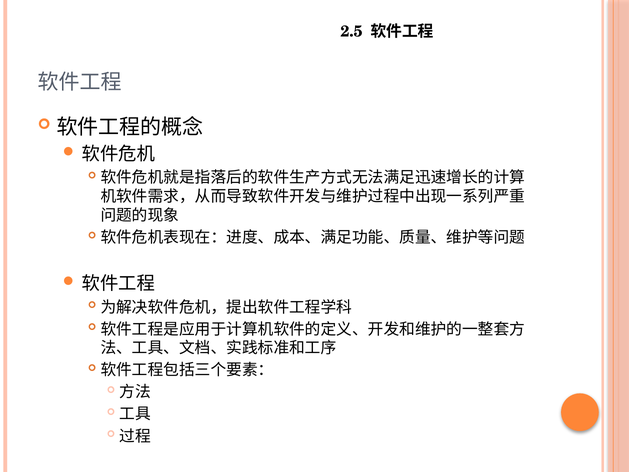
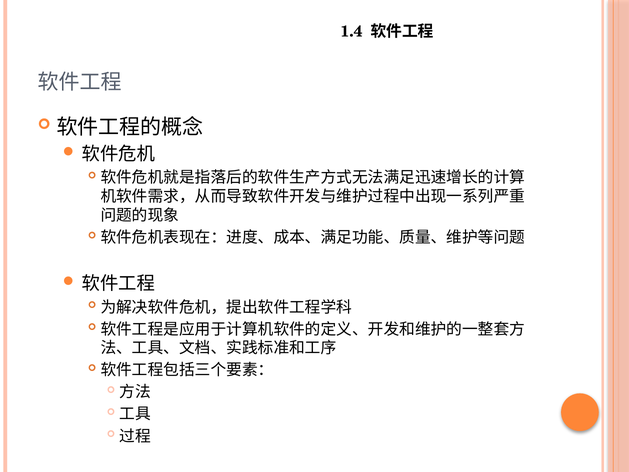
2.5: 2.5 -> 1.4
